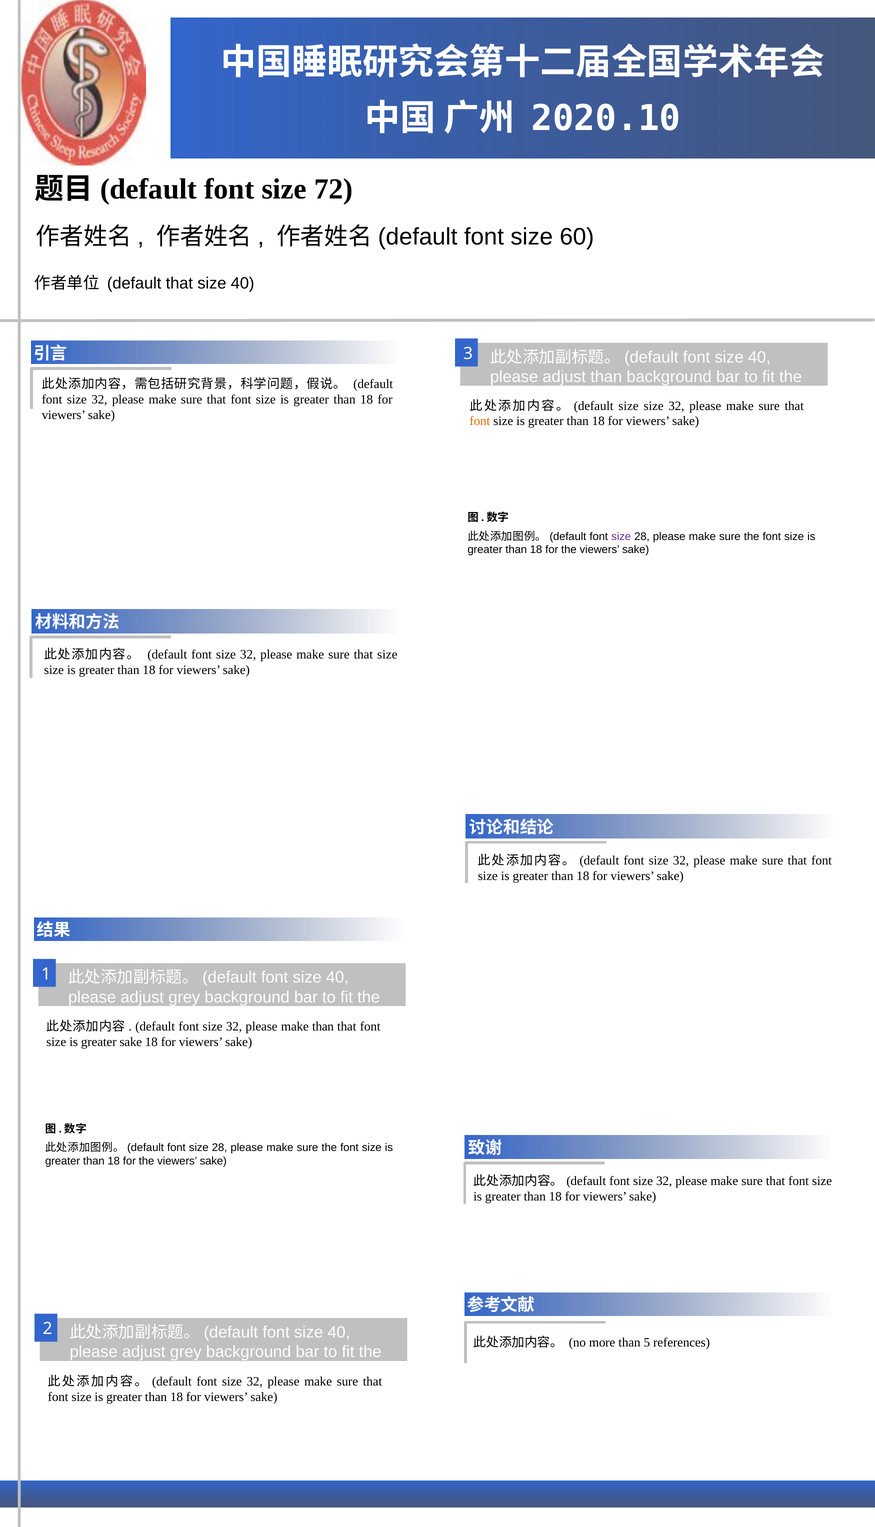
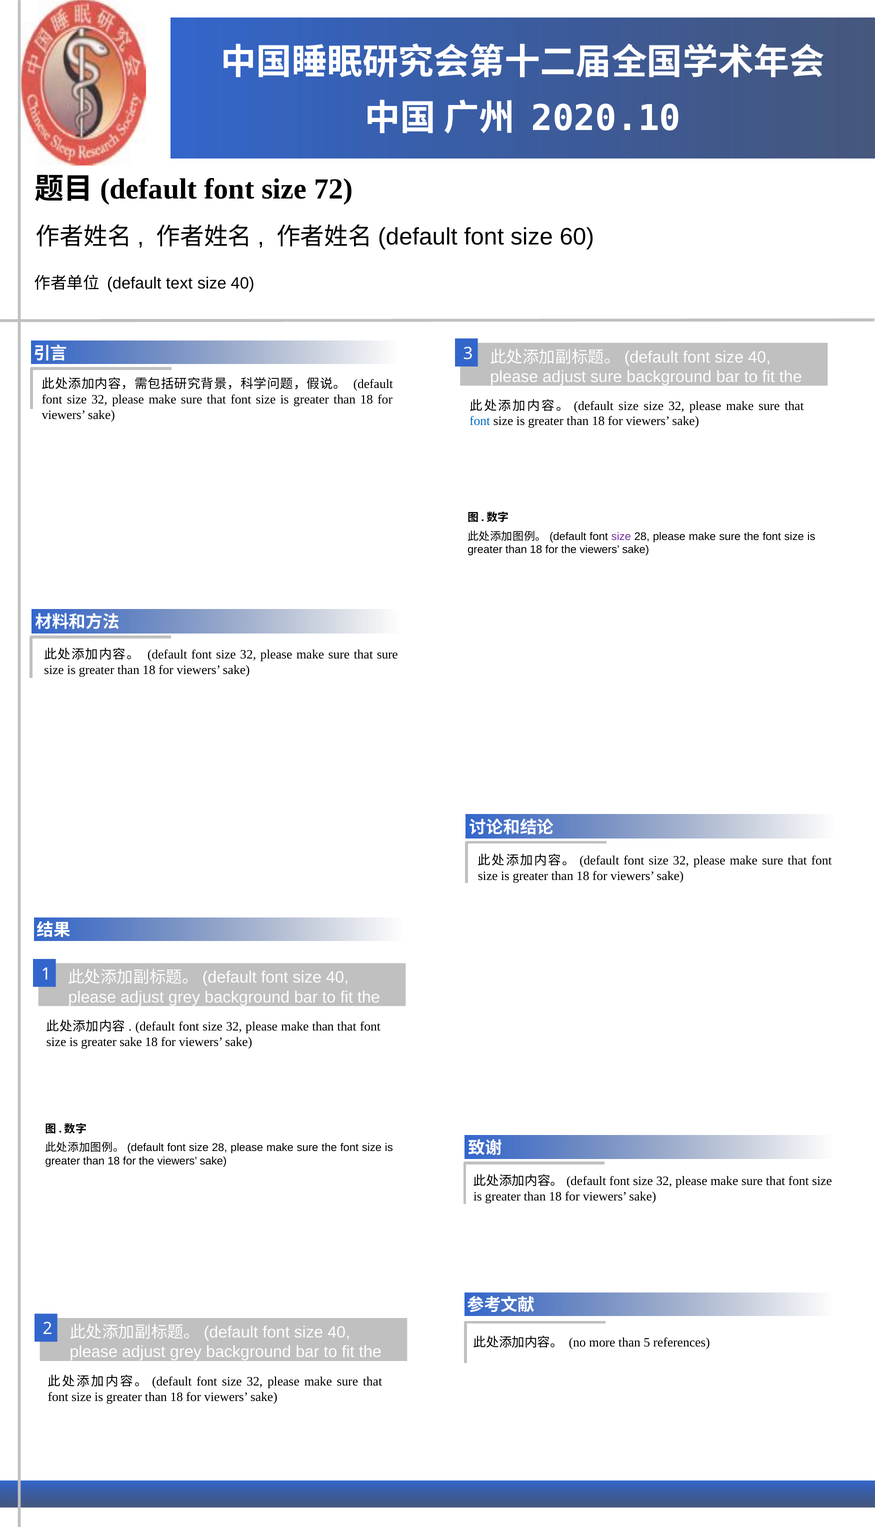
default that: that -> text
adjust than: than -> sure
font at (480, 421) colour: orange -> blue
sure that size: size -> sure
